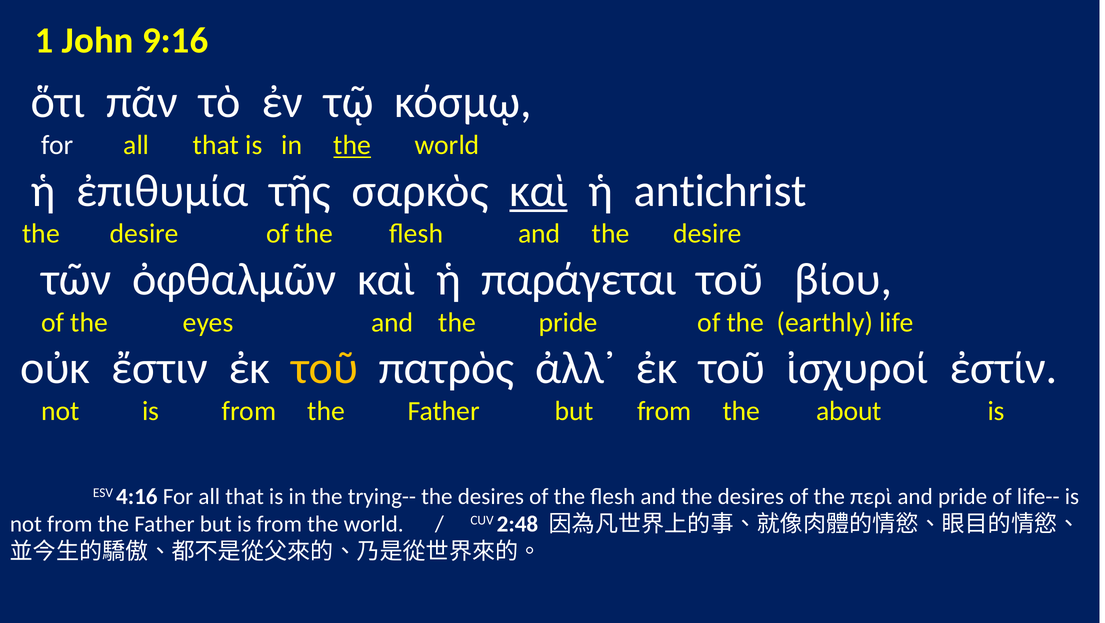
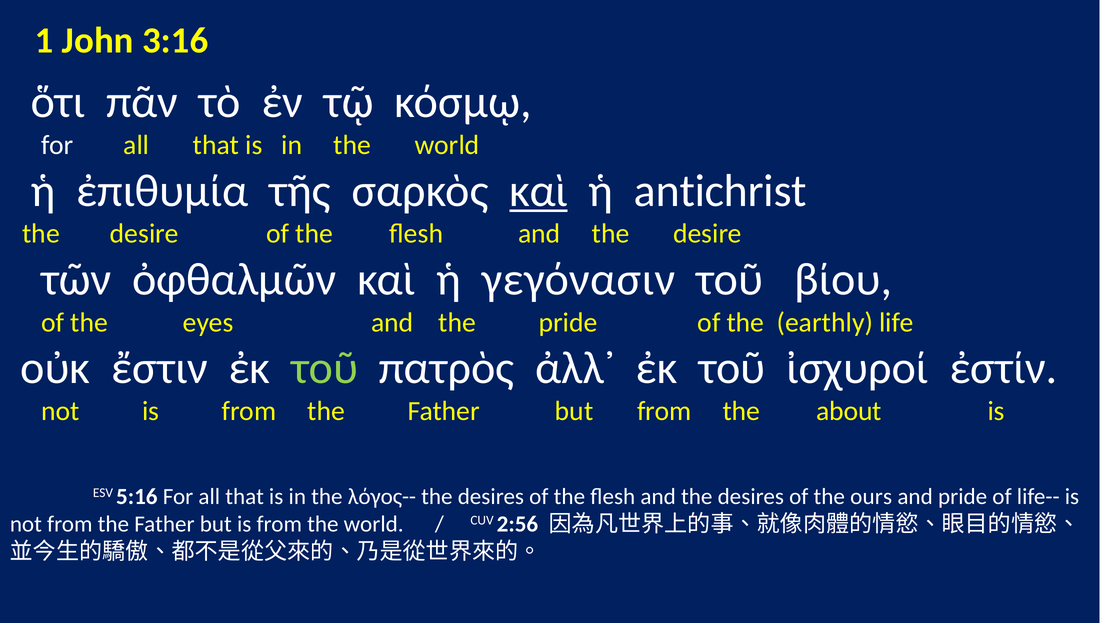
9:16: 9:16 -> 3:16
the at (352, 145) underline: present -> none
παράγεται: παράγεται -> γεγόνασιν
τοῦ at (325, 368) colour: yellow -> light green
4:16: 4:16 -> 5:16
trying--: trying-- -> λόγος--
περὶ: περὶ -> ours
2:48: 2:48 -> 2:56
